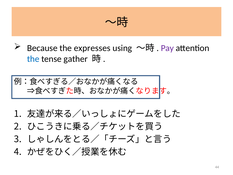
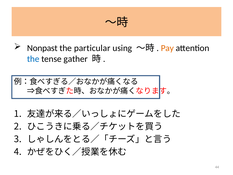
Because: Because -> Nonpast
expresses: expresses -> particular
Pay colour: purple -> orange
